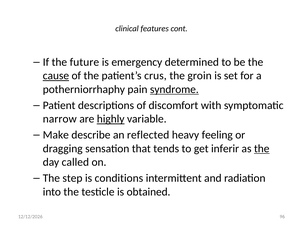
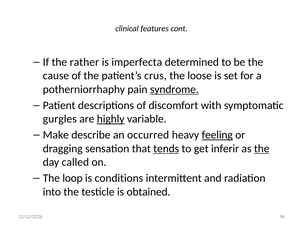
future: future -> rather
emergency: emergency -> imperfecta
cause underline: present -> none
groin: groin -> loose
narrow: narrow -> gurgles
reflected: reflected -> occurred
feeling underline: none -> present
tends underline: none -> present
step: step -> loop
